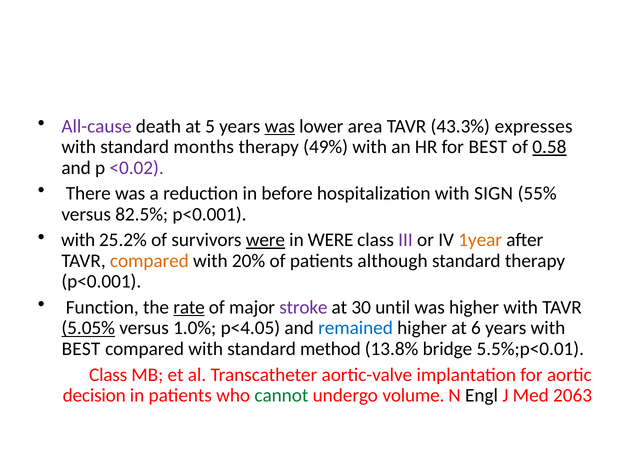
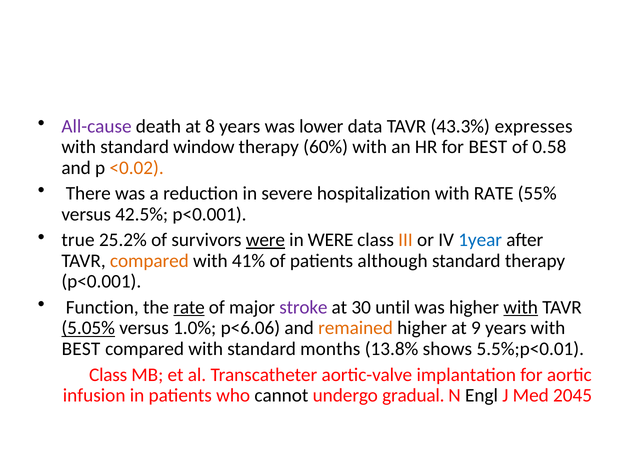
5: 5 -> 8
was at (280, 126) underline: present -> none
area: area -> data
months: months -> window
49%: 49% -> 60%
0.58 underline: present -> none
<0.02 colour: purple -> orange
before: before -> severe
with SIGN: SIGN -> RATE
82.5%: 82.5% -> 42.5%
with at (78, 240): with -> true
III colour: purple -> orange
1year colour: orange -> blue
20%: 20% -> 41%
with at (521, 308) underline: none -> present
p<4.05: p<4.05 -> p<6.06
remained colour: blue -> orange
6: 6 -> 9
method: method -> months
bridge: bridge -> shows
decision: decision -> infusion
cannot colour: green -> black
volume: volume -> gradual
2063: 2063 -> 2045
